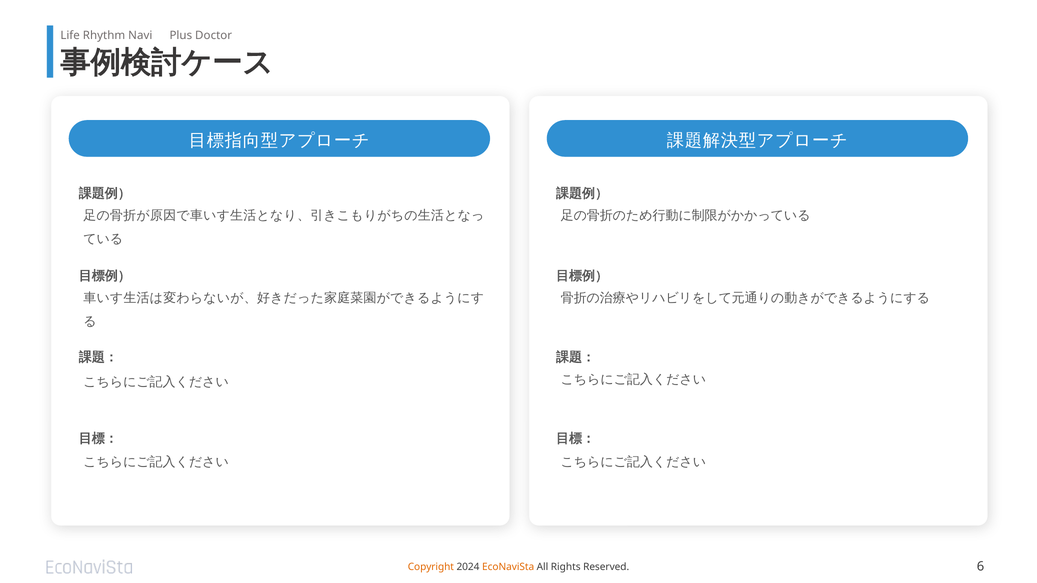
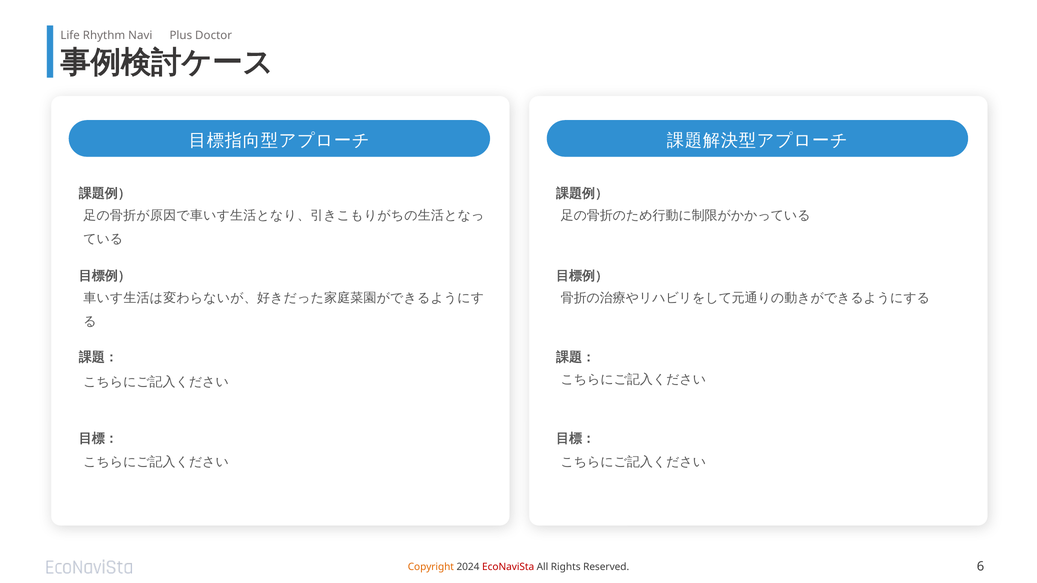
EcoNaviSta colour: orange -> red
